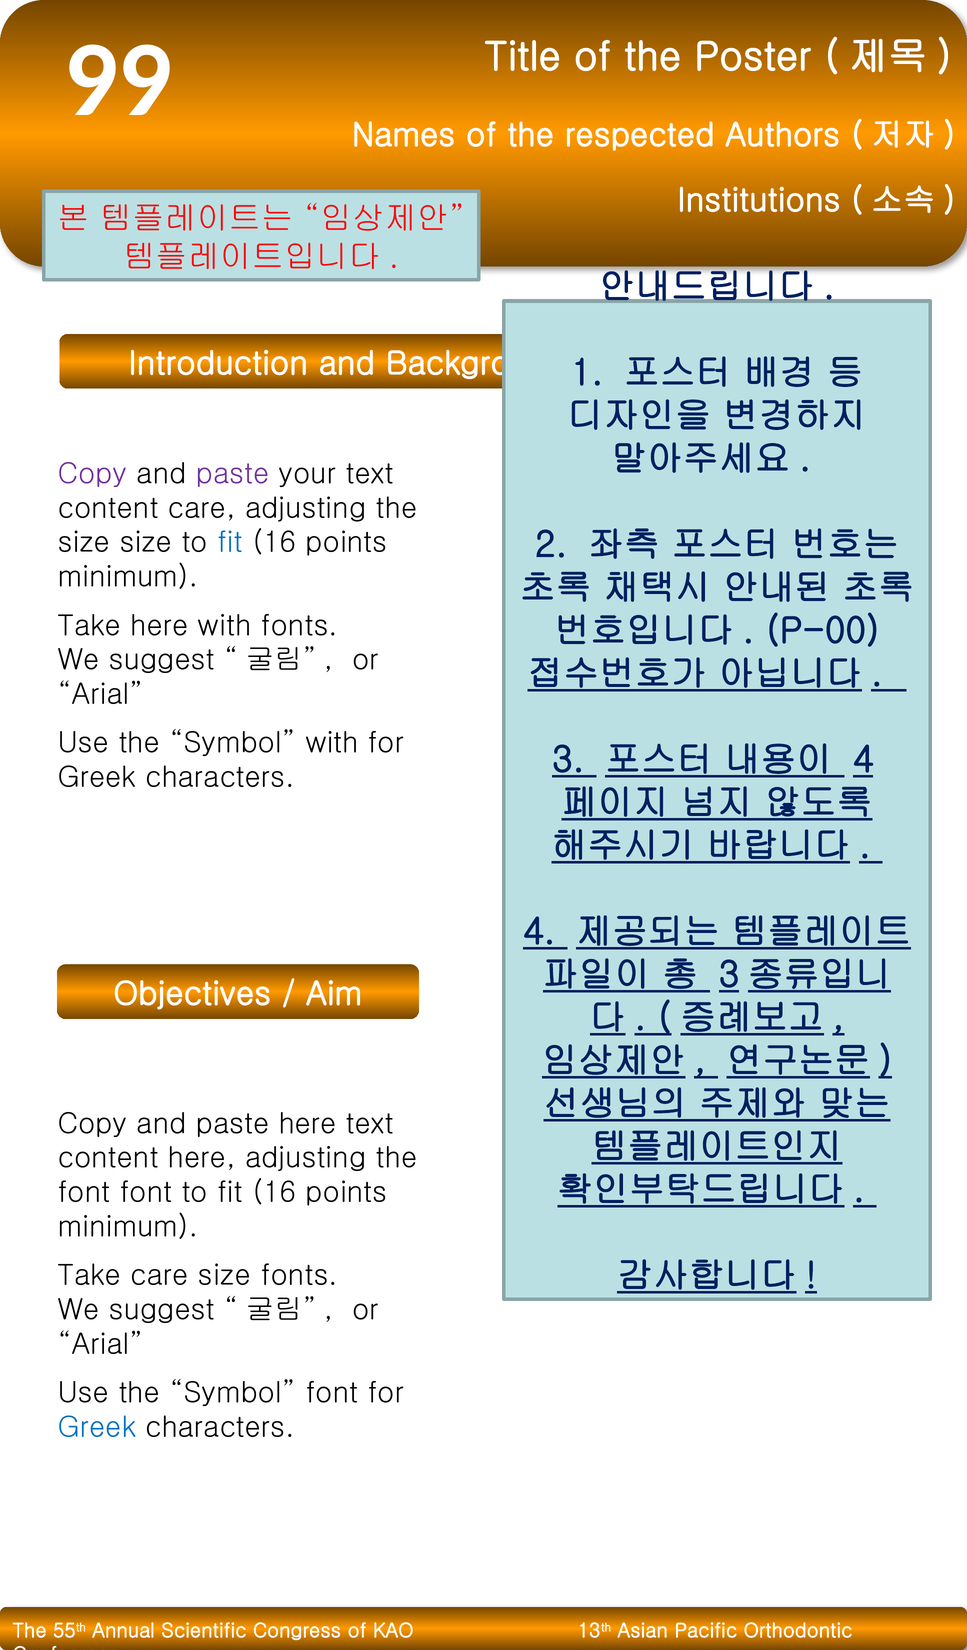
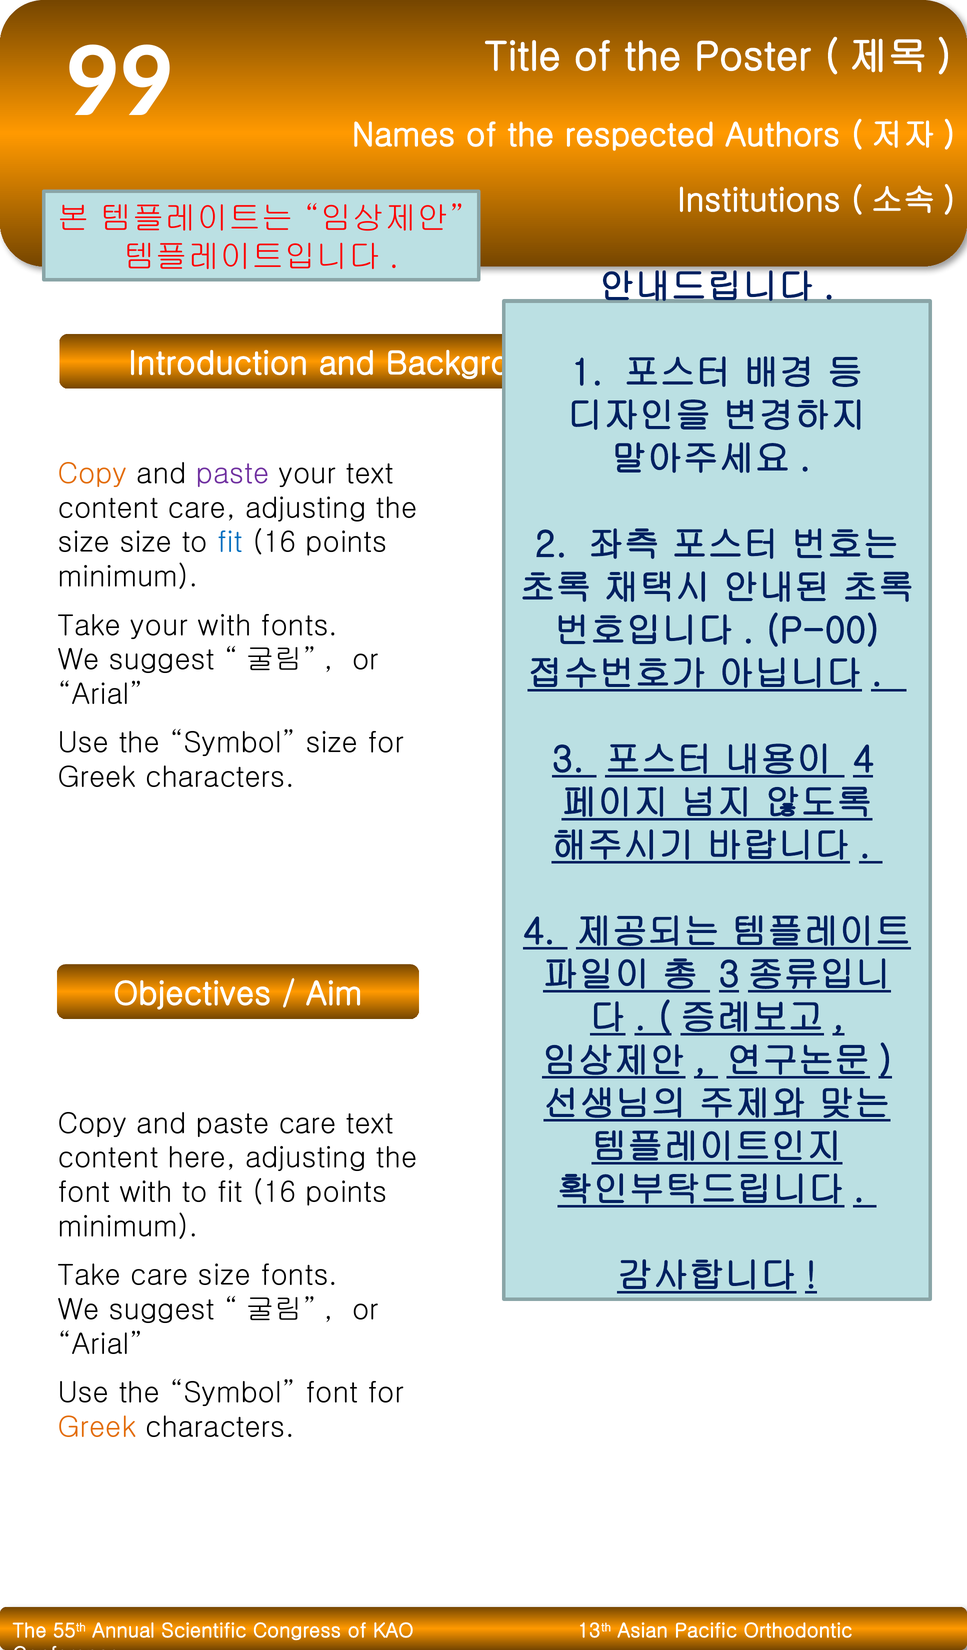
Copy at (92, 474) colour: purple -> orange
Take here: here -> your
Symbol with: with -> size
paste here: here -> care
font font: font -> with
Greek at (97, 1427) colour: blue -> orange
